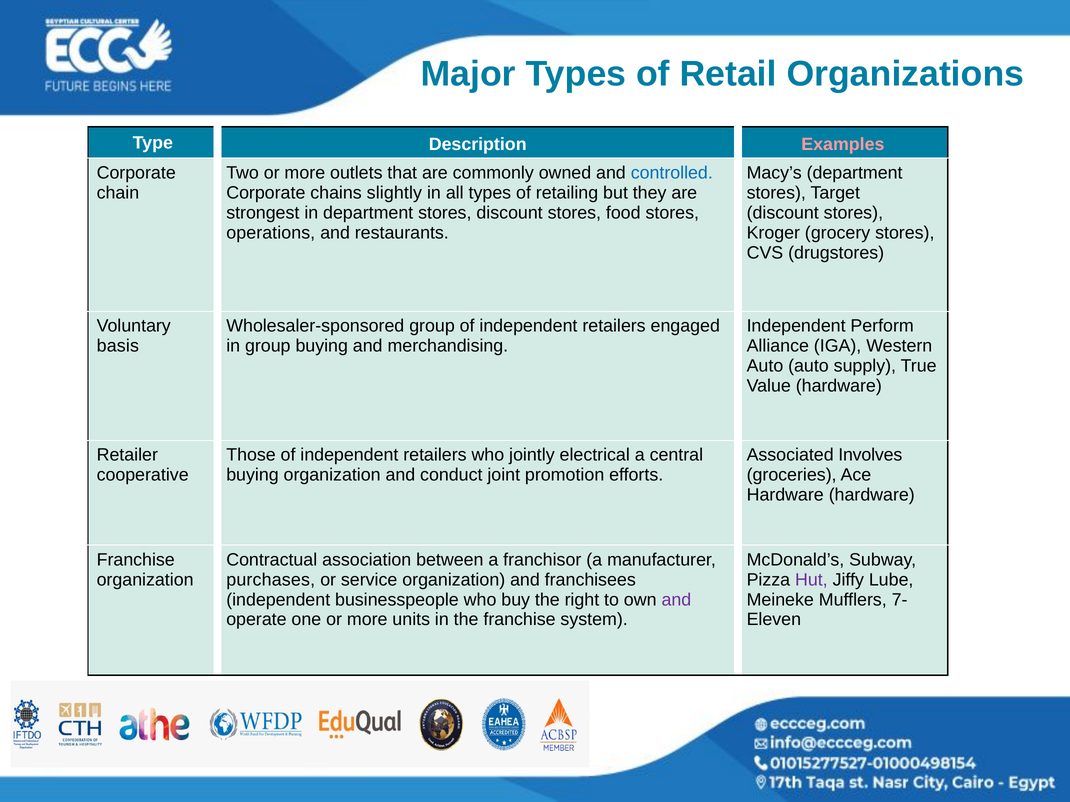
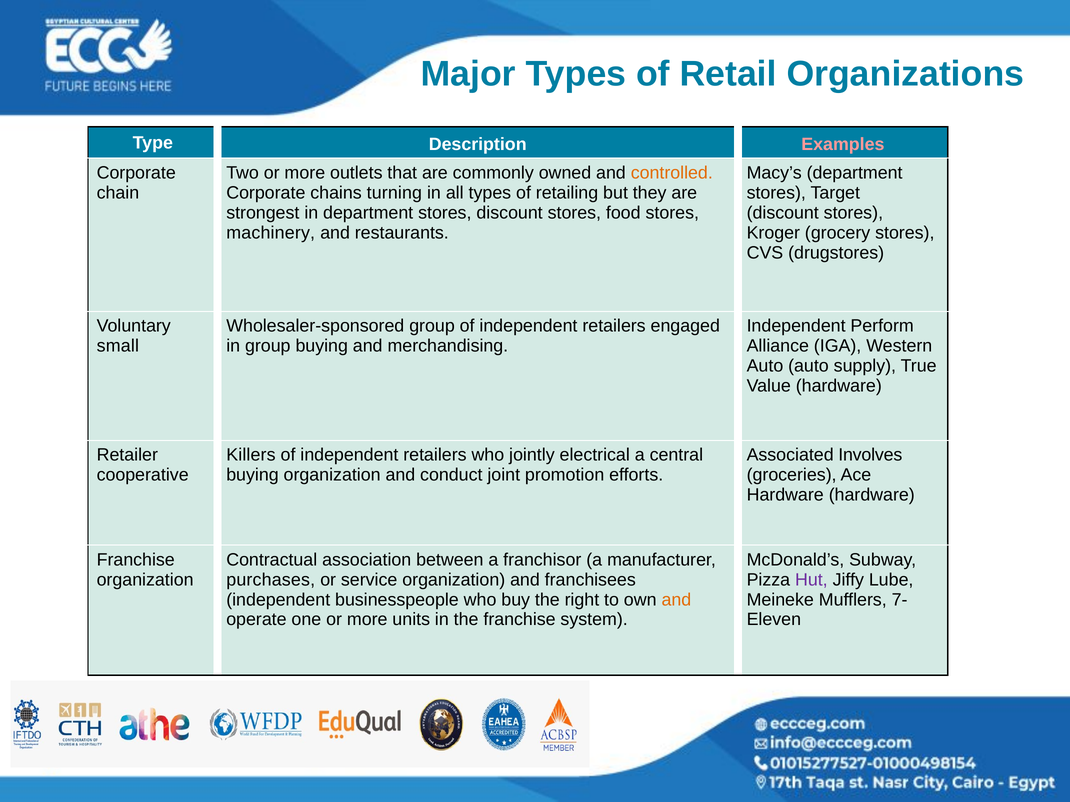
controlled colour: blue -> orange
slightly: slightly -> turning
operations: operations -> machinery
basis: basis -> small
Those: Those -> Killers
and at (676, 600) colour: purple -> orange
